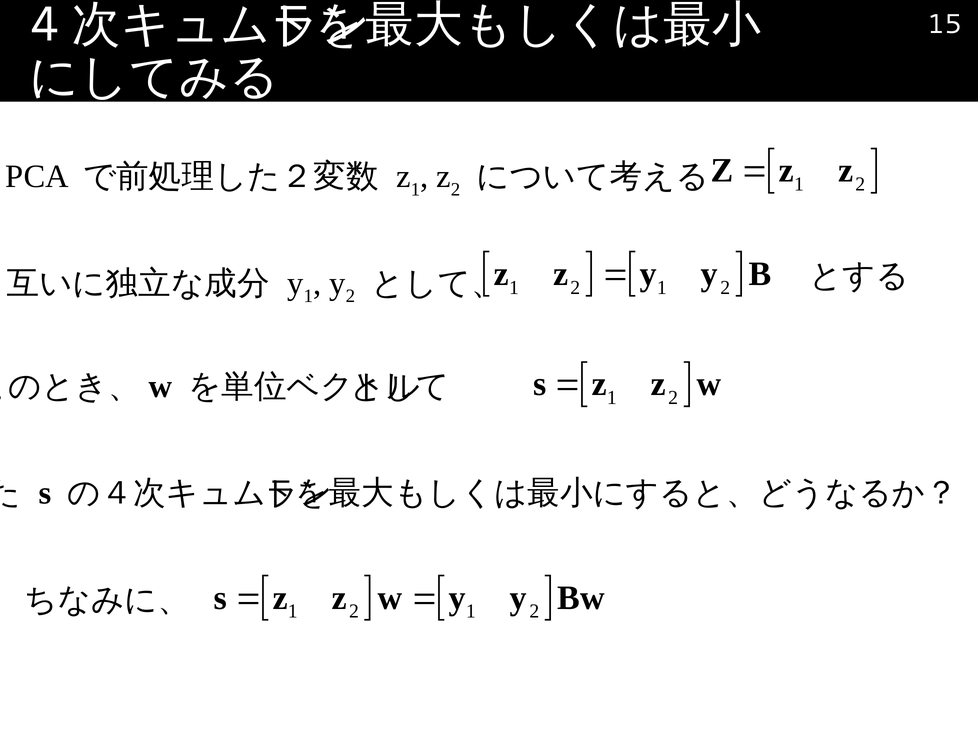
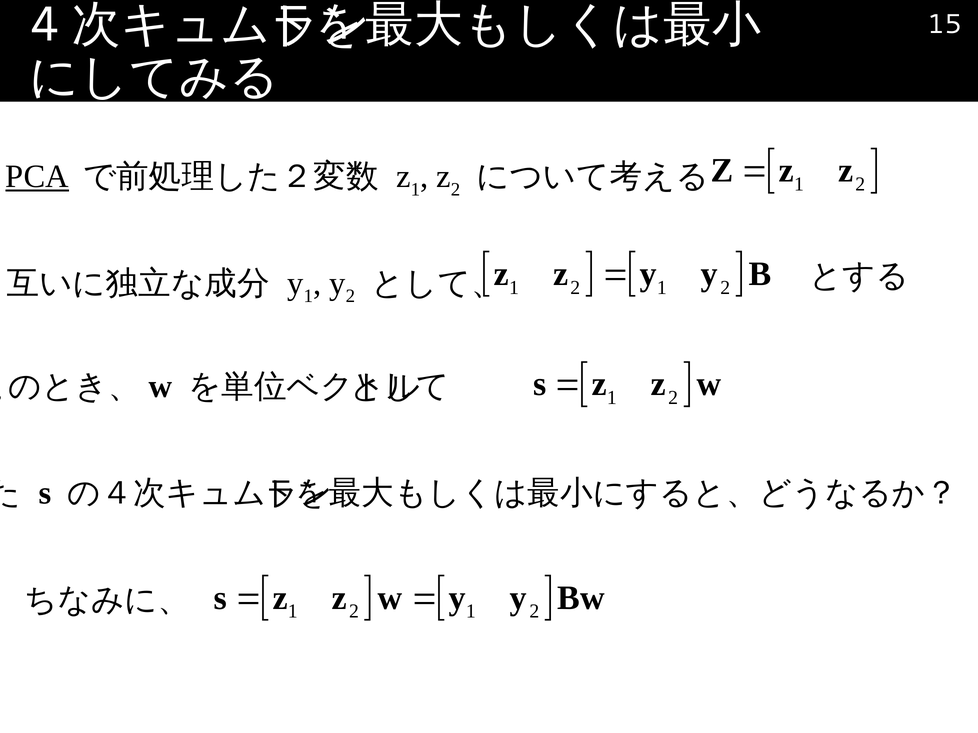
PCA underline: none -> present
